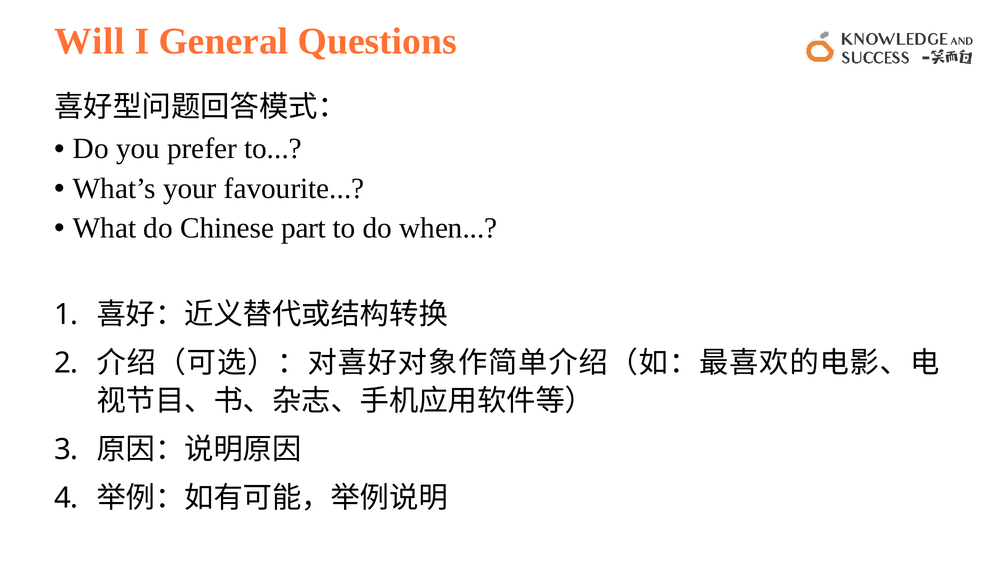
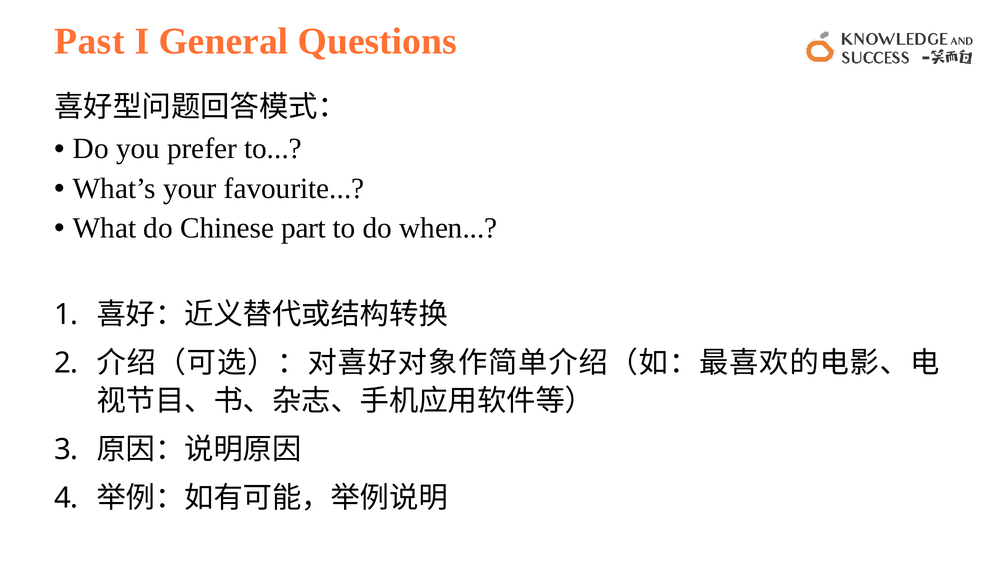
Will: Will -> Past
